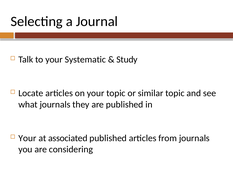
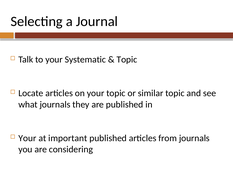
Study at (127, 60): Study -> Topic
associated: associated -> important
